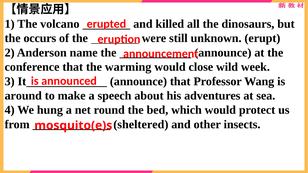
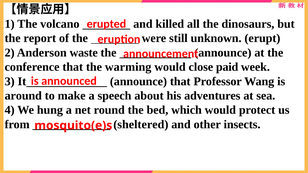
occurs: occurs -> report
name: name -> waste
wild: wild -> paid
